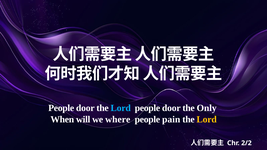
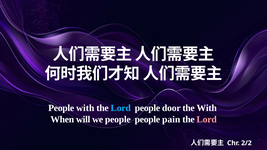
door at (85, 108): door -> with
the Only: Only -> With
we where: where -> people
Lord at (207, 119) colour: yellow -> pink
